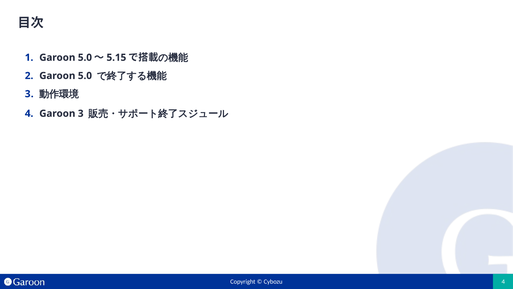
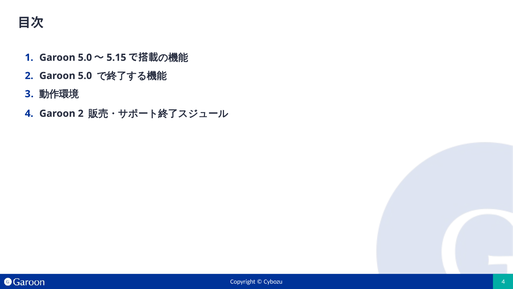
Garoon 3: 3 -> 2
